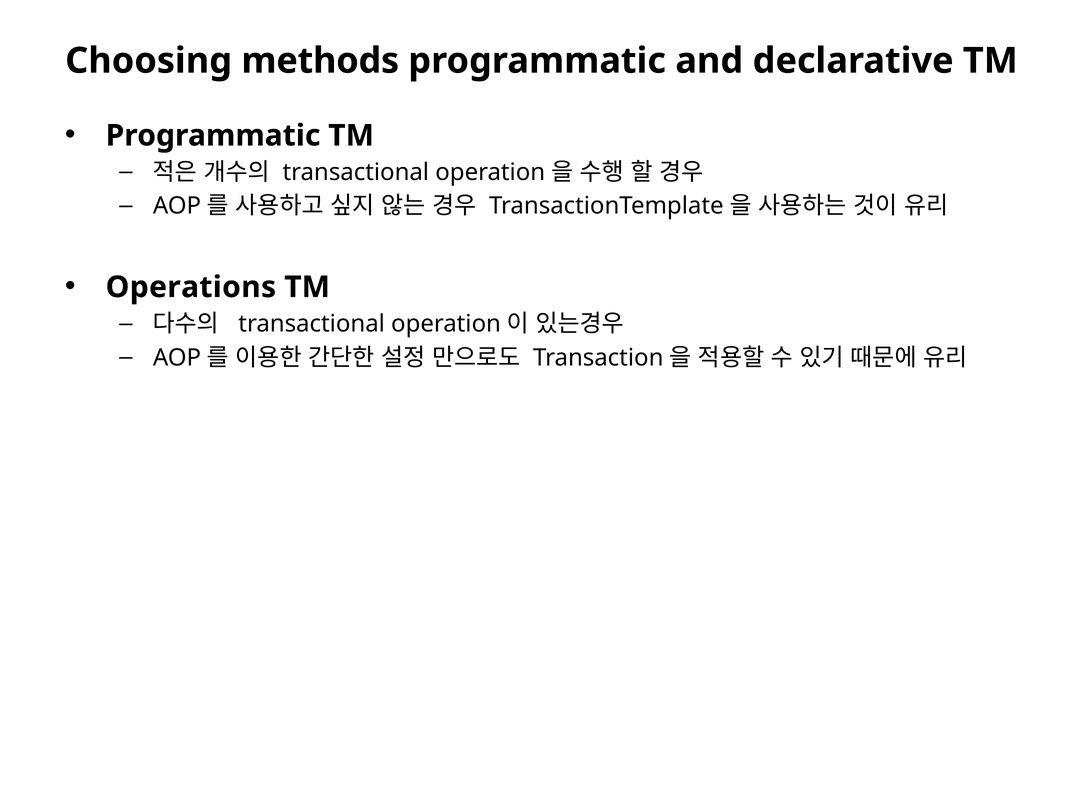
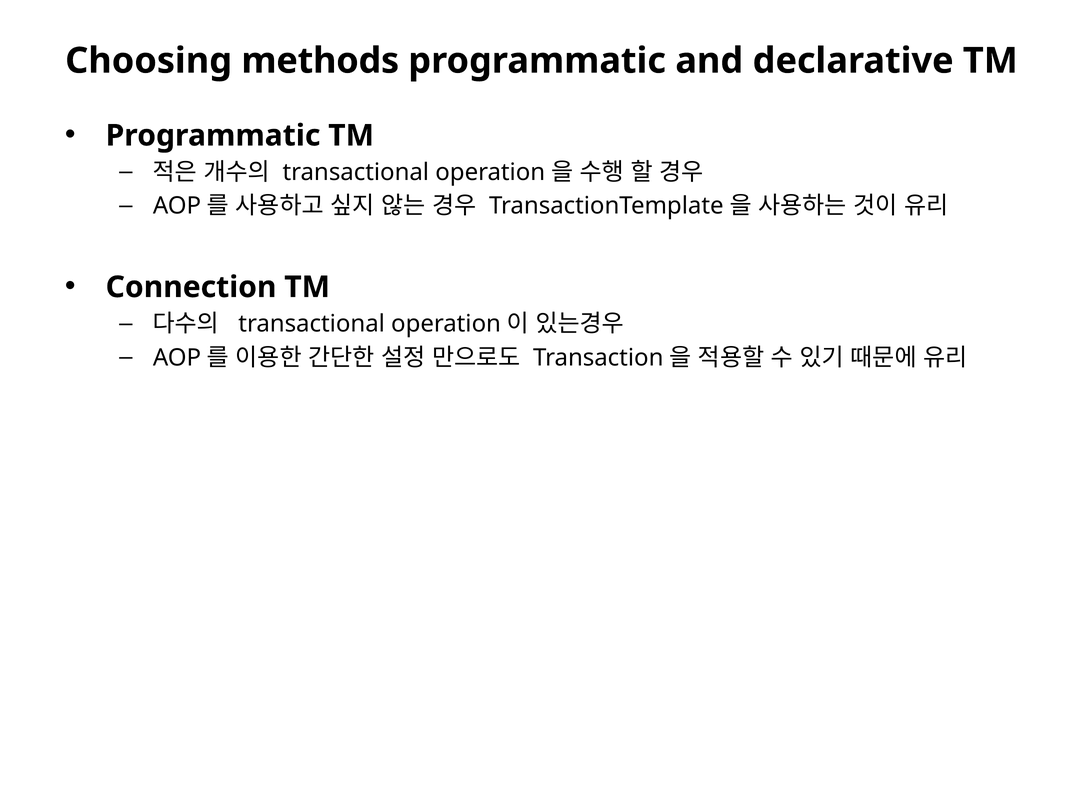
Operations: Operations -> Connection
